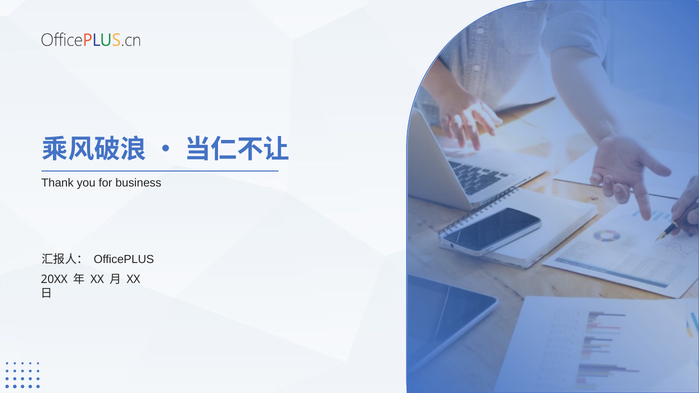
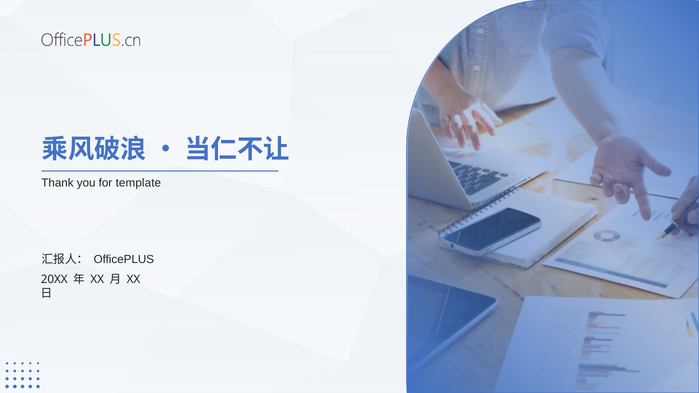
business: business -> template
